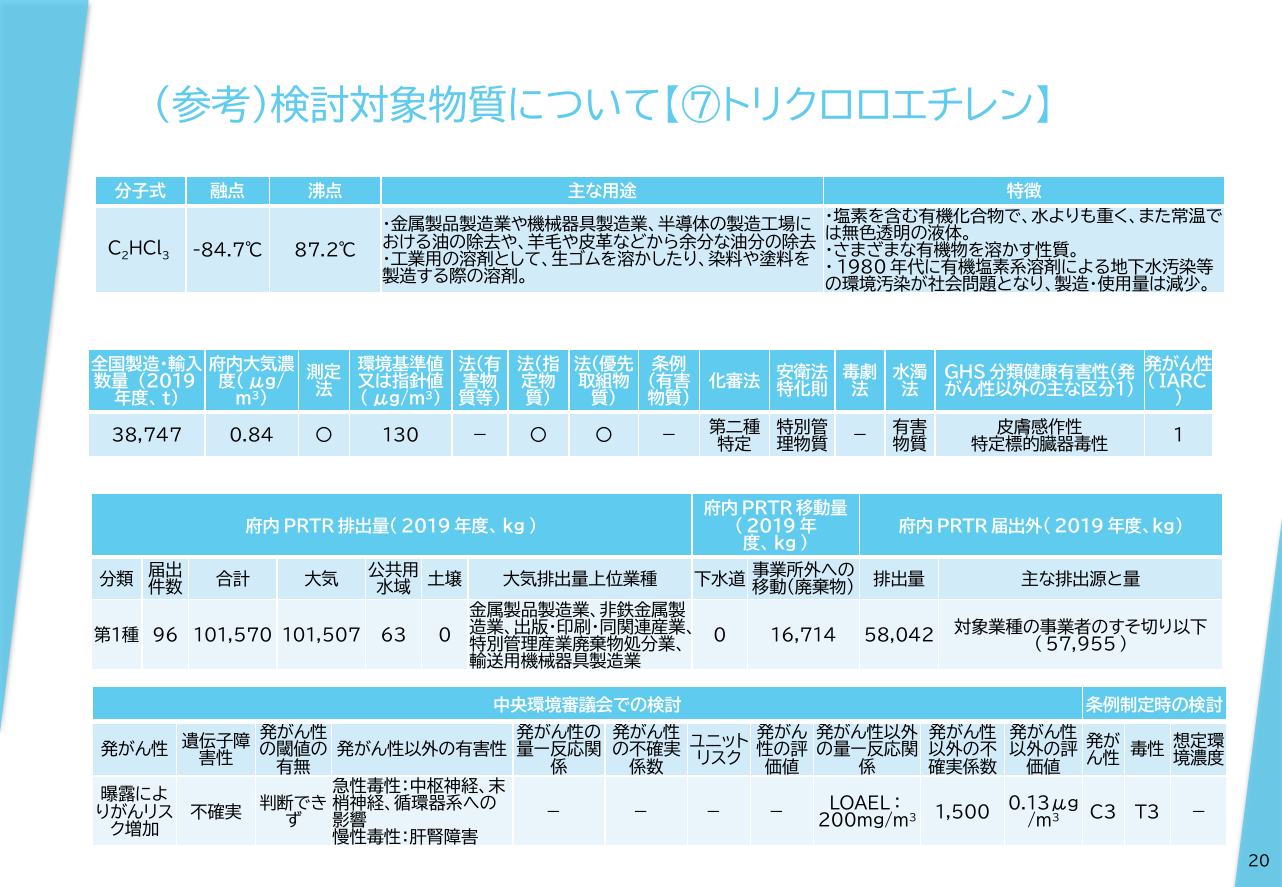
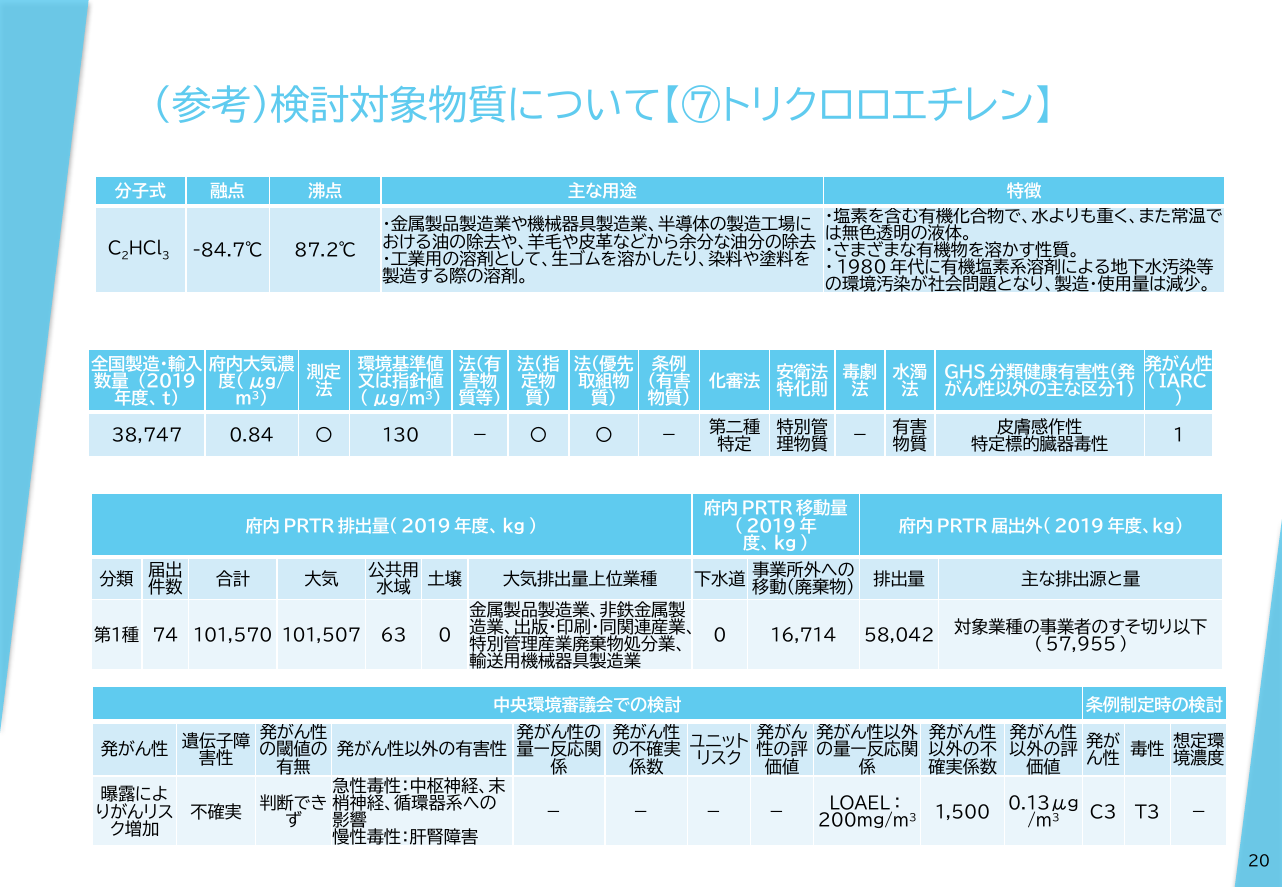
96: 96 -> 74
